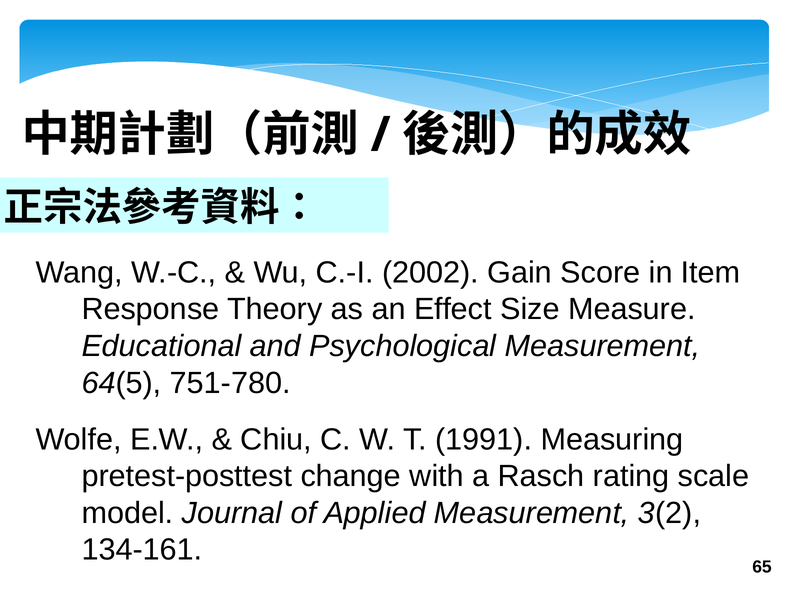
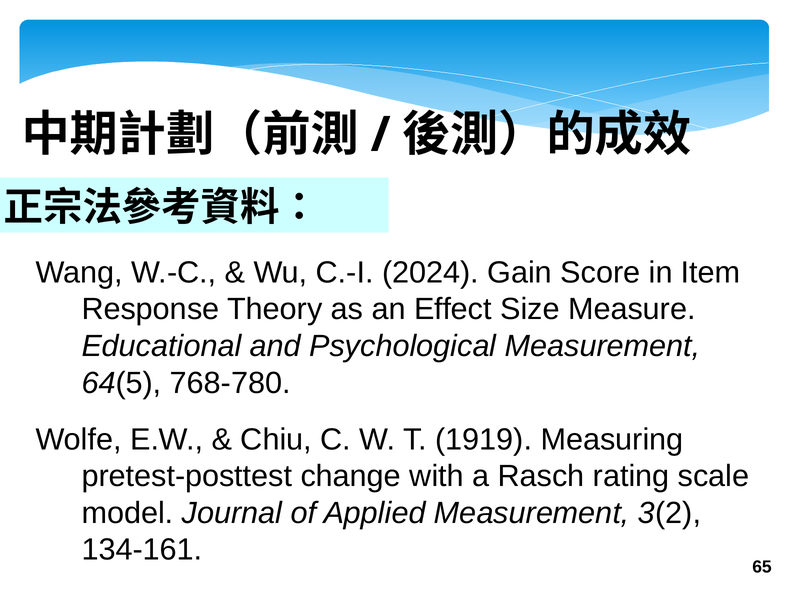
2002: 2002 -> 2024
751-780: 751-780 -> 768-780
1991: 1991 -> 1919
